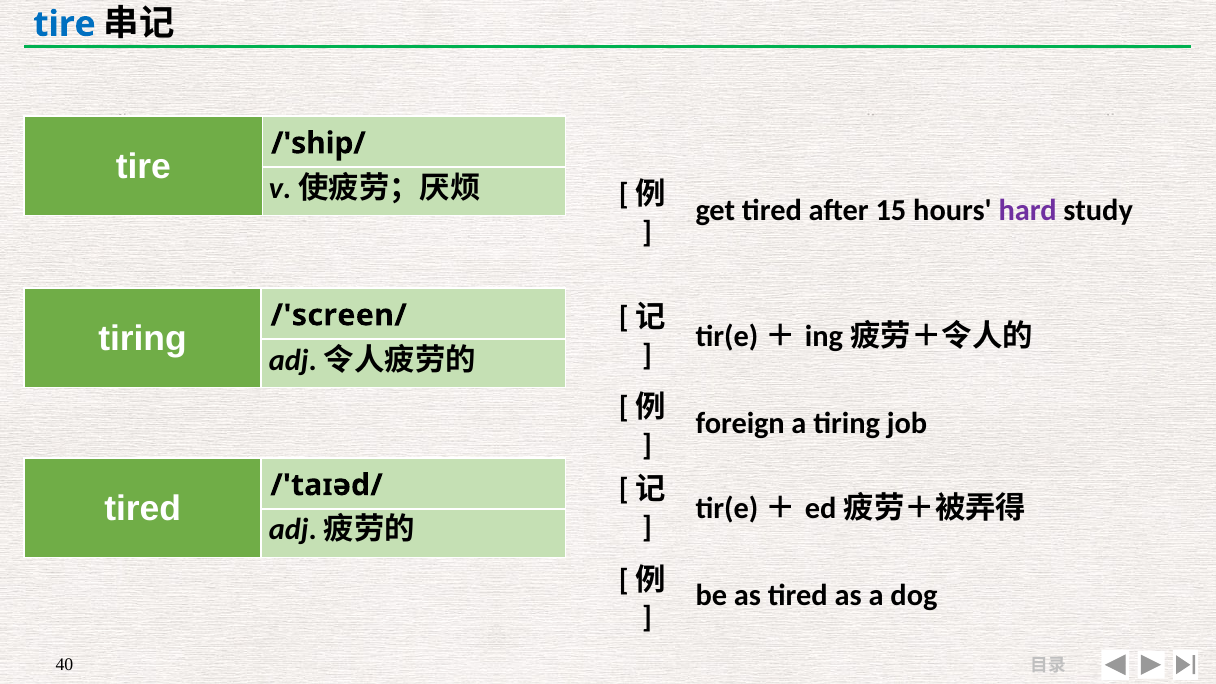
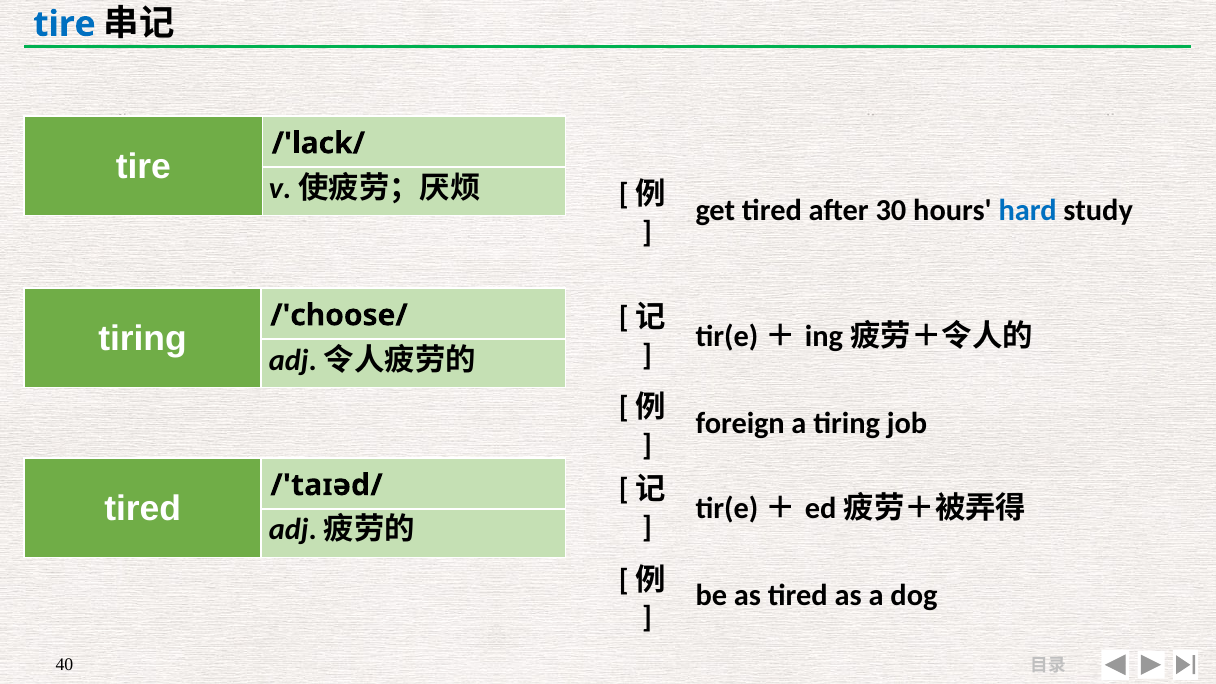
/'ship/: /'ship/ -> /'lack/
15: 15 -> 30
hard colour: purple -> blue
/'screen/: /'screen/ -> /'choose/
